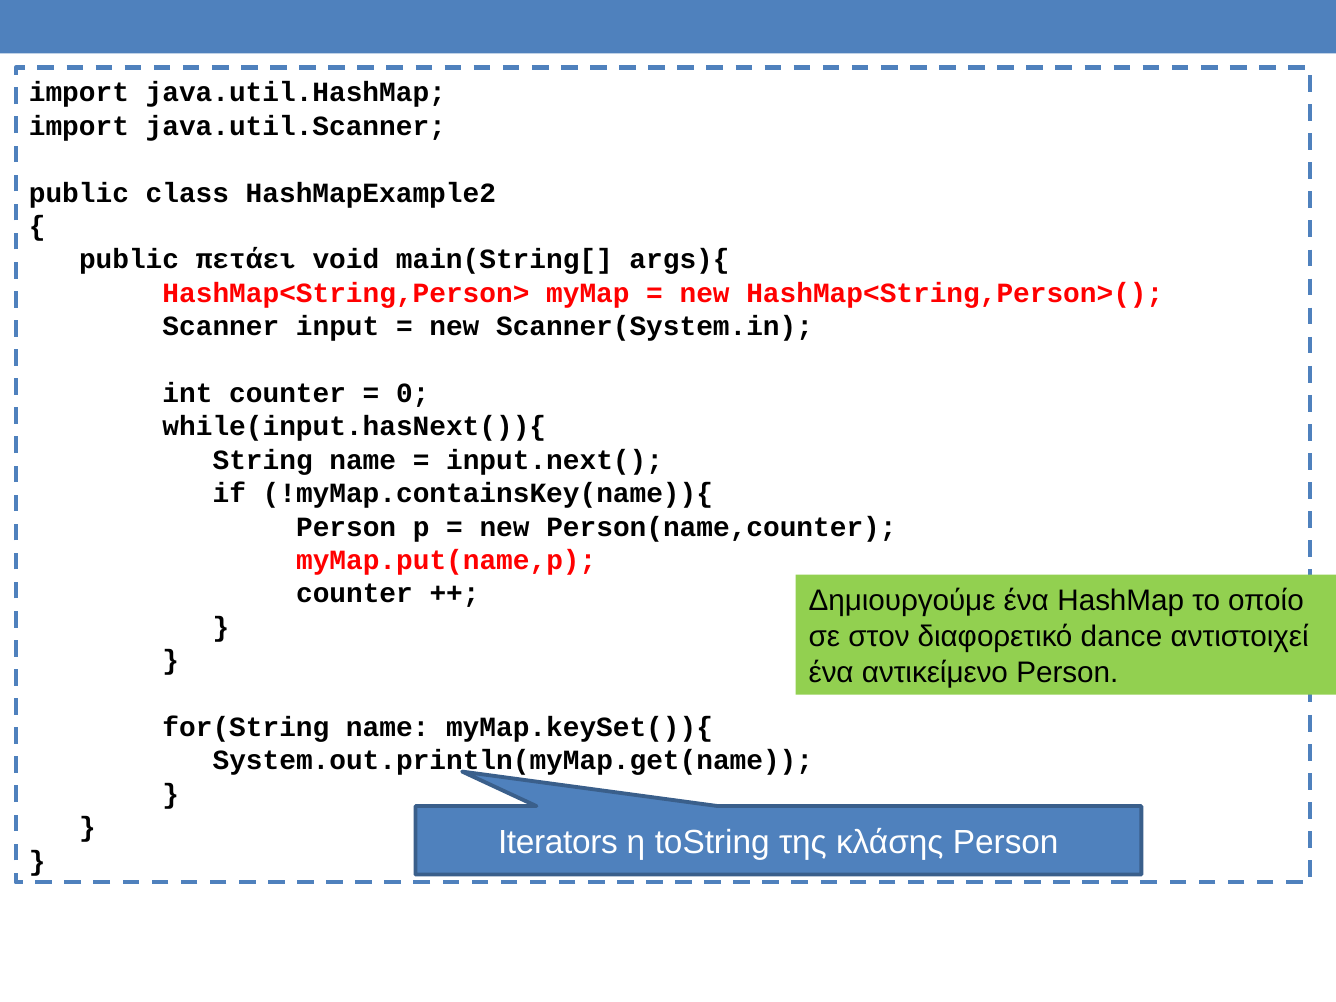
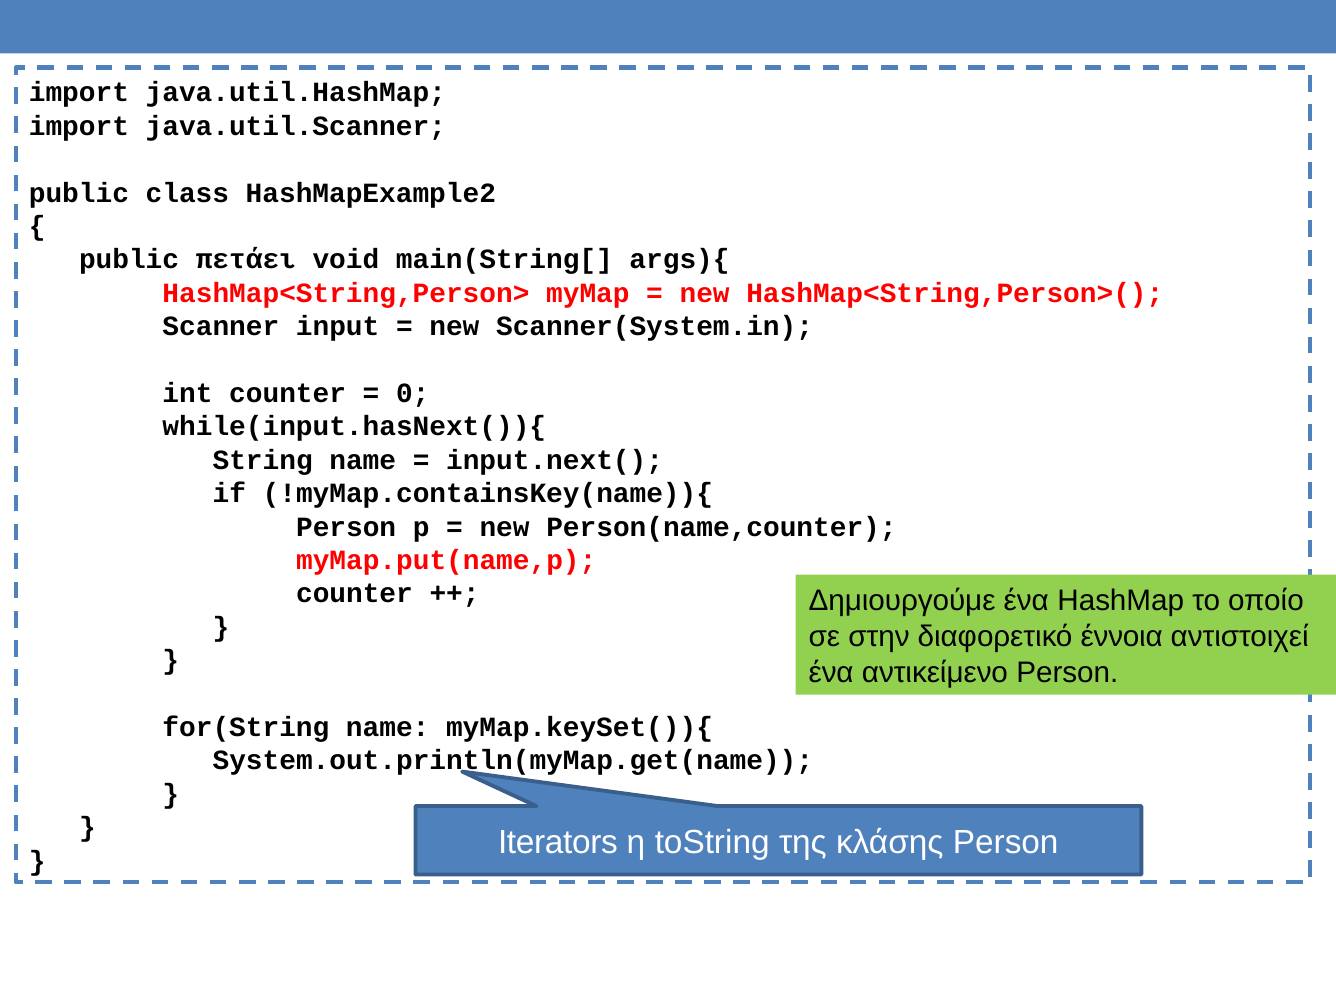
στον: στον -> στην
dance: dance -> έννοια
